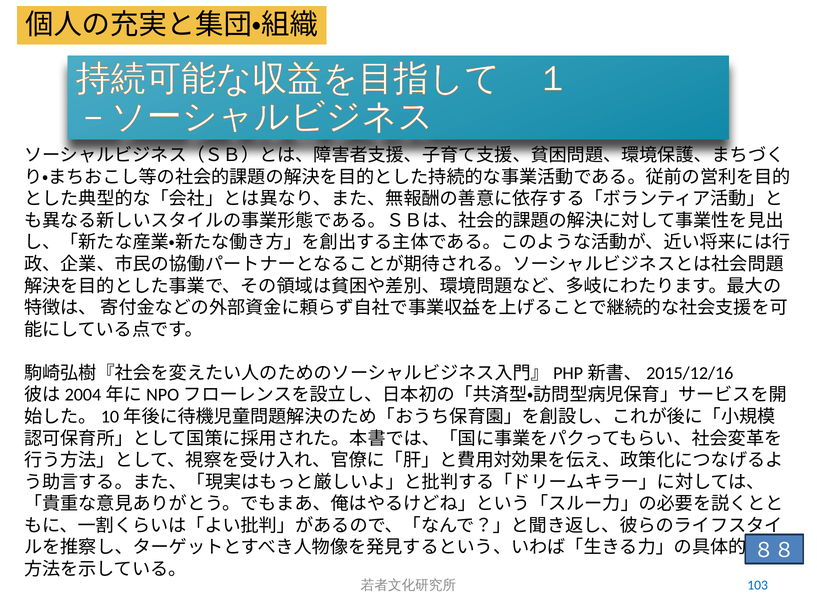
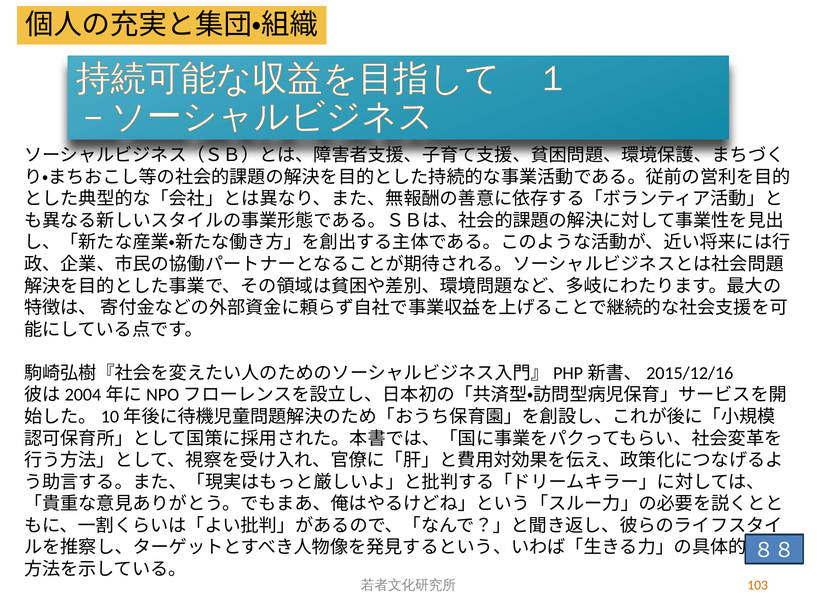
103 colour: blue -> orange
